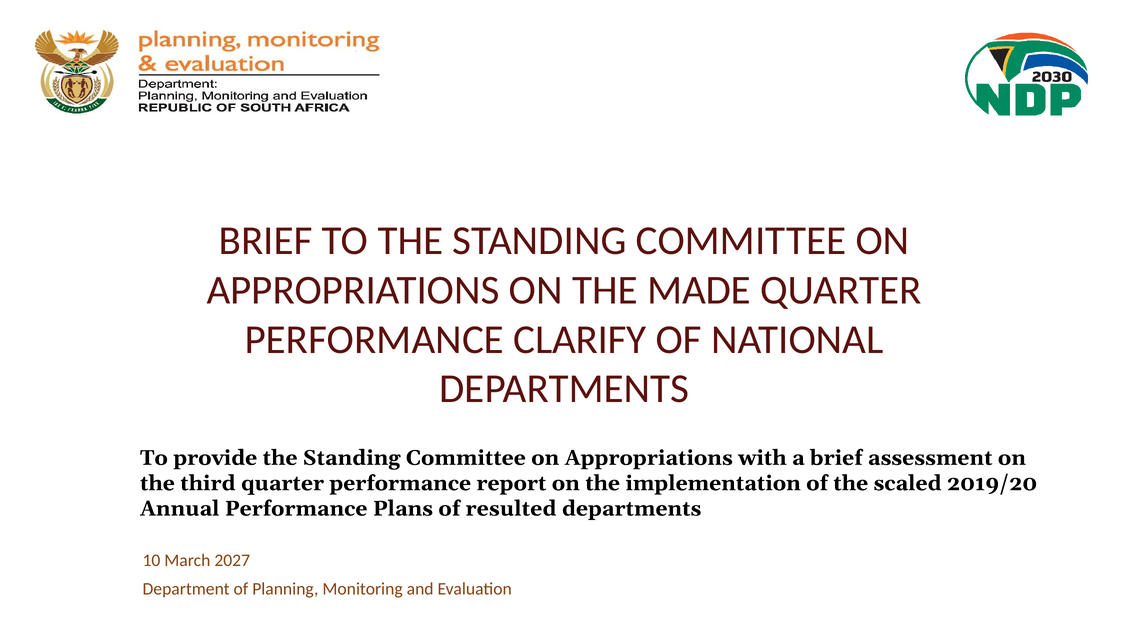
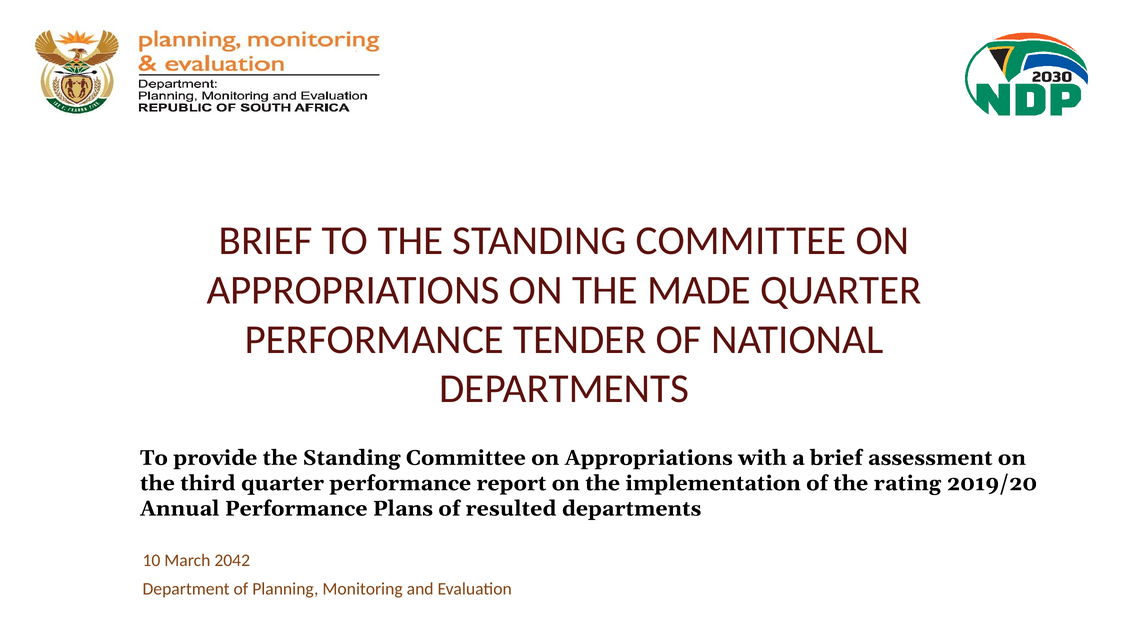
CLARIFY: CLARIFY -> TENDER
scaled: scaled -> rating
2027: 2027 -> 2042
